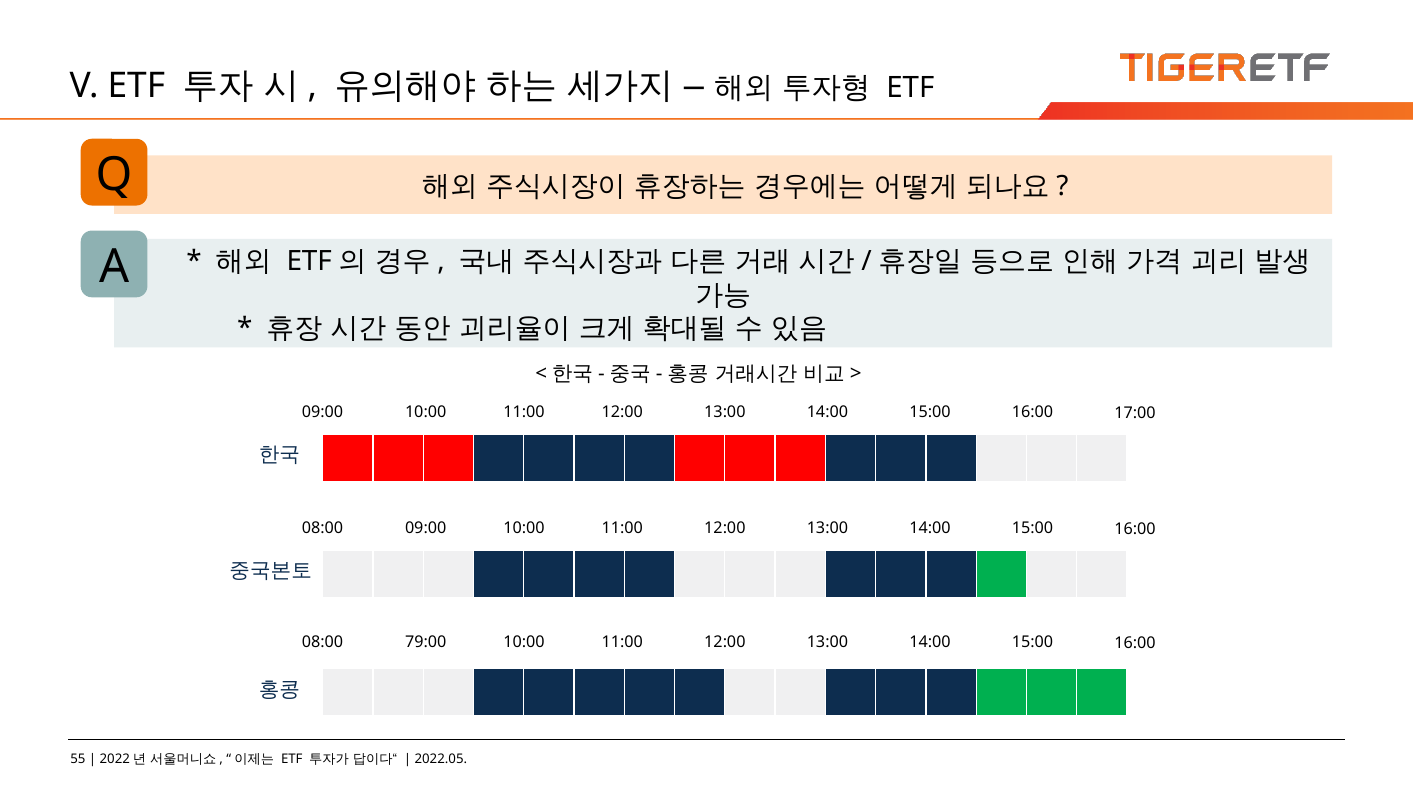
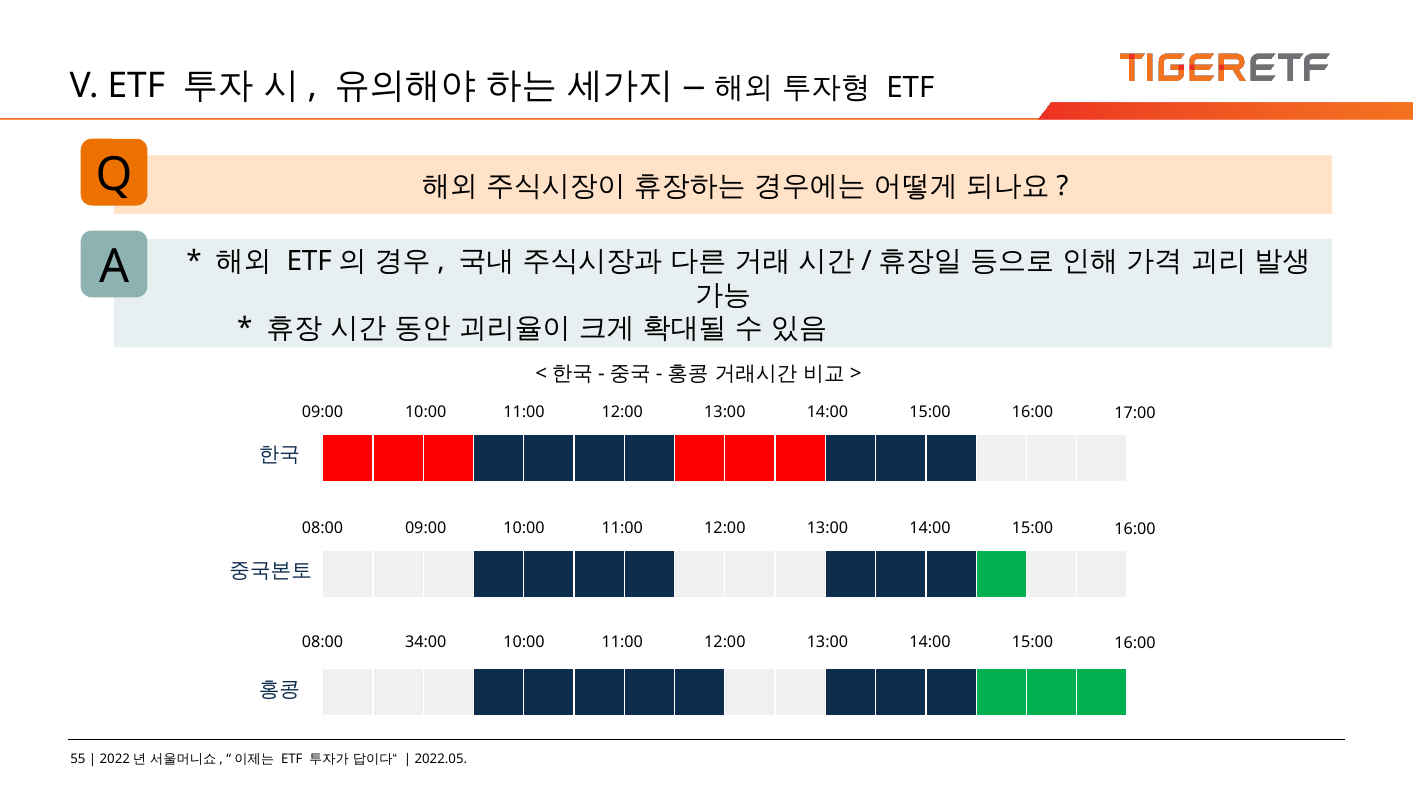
79:00: 79:00 -> 34:00
